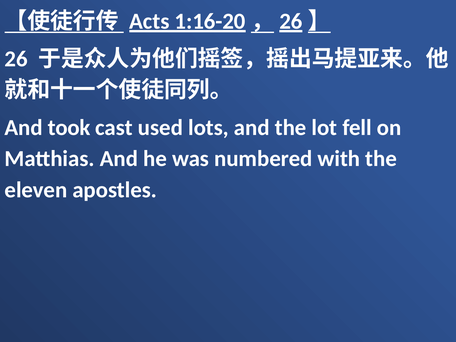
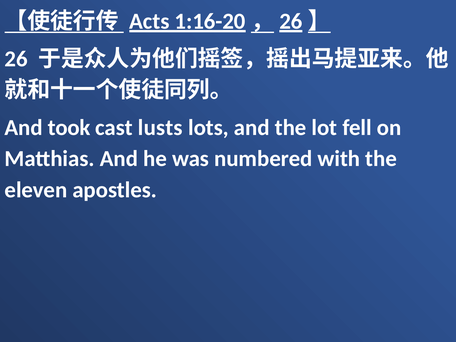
used: used -> lusts
